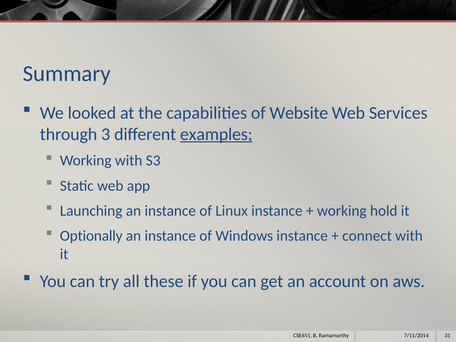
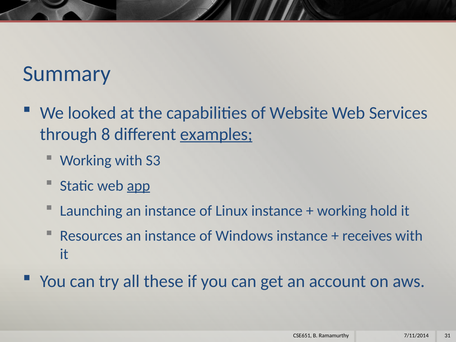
3: 3 -> 8
app underline: none -> present
Optionally: Optionally -> Resources
connect: connect -> receives
